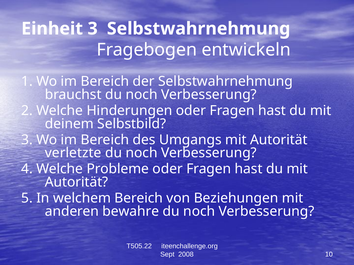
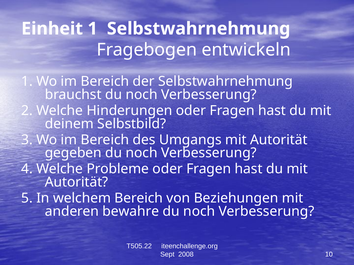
Einheit 3: 3 -> 1
verletzte: verletzte -> gegeben
